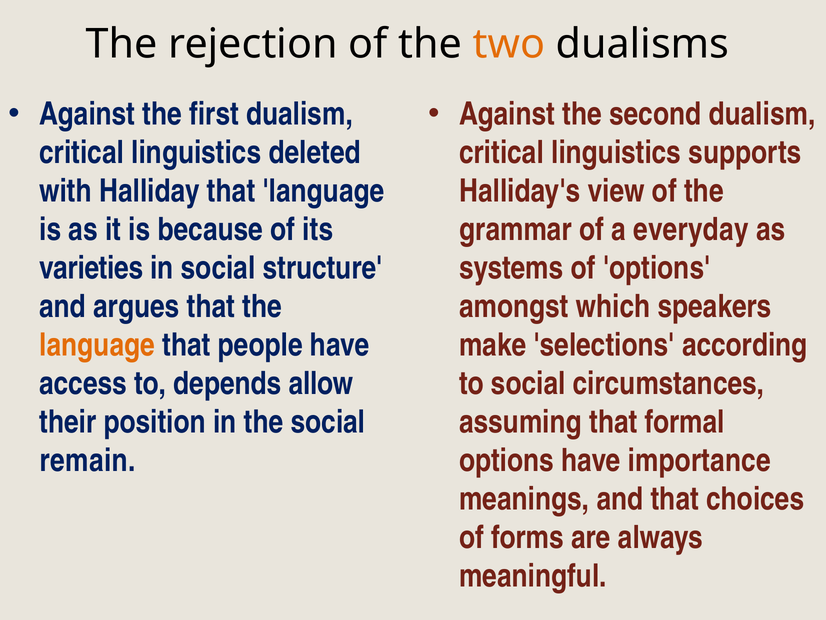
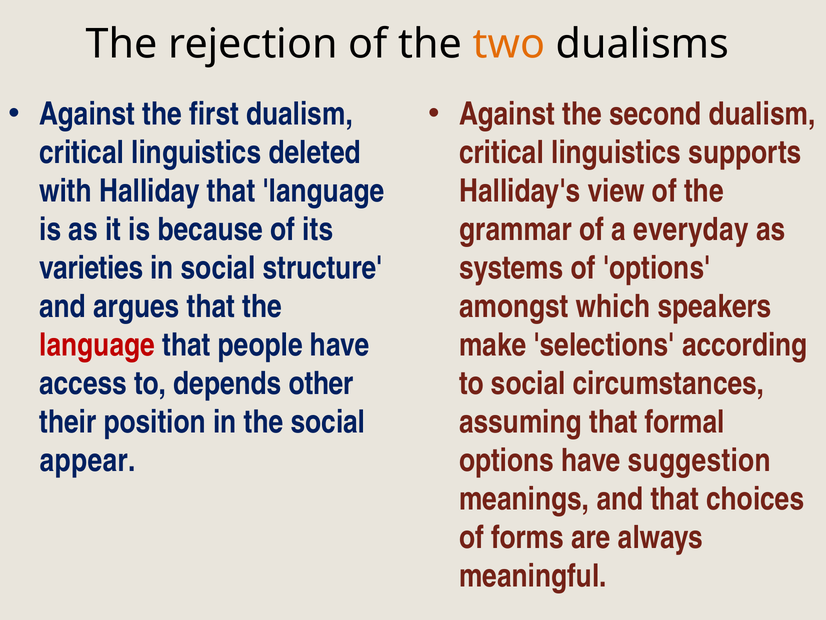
language at (97, 345) colour: orange -> red
allow: allow -> other
remain: remain -> appear
importance: importance -> suggestion
